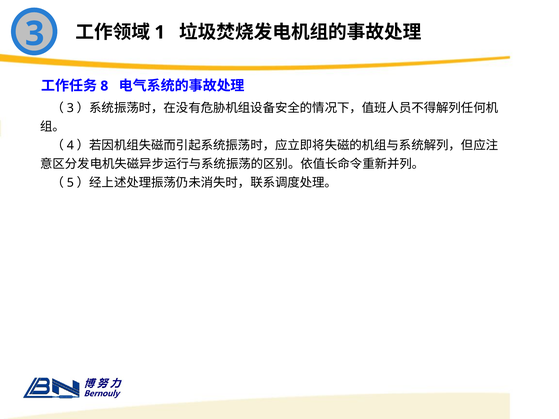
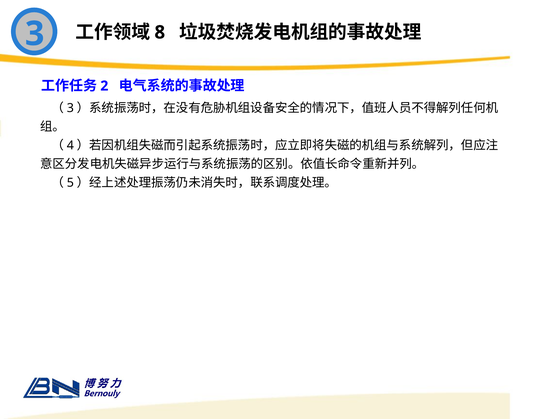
1: 1 -> 8
8: 8 -> 2
